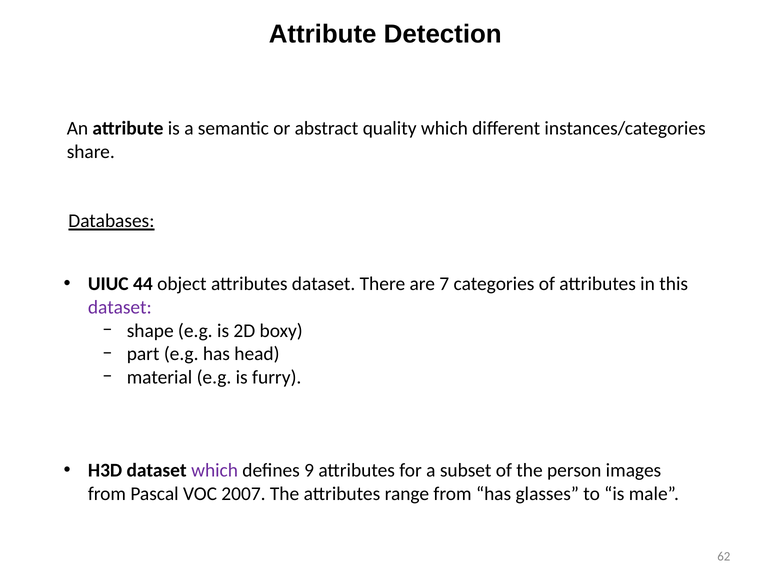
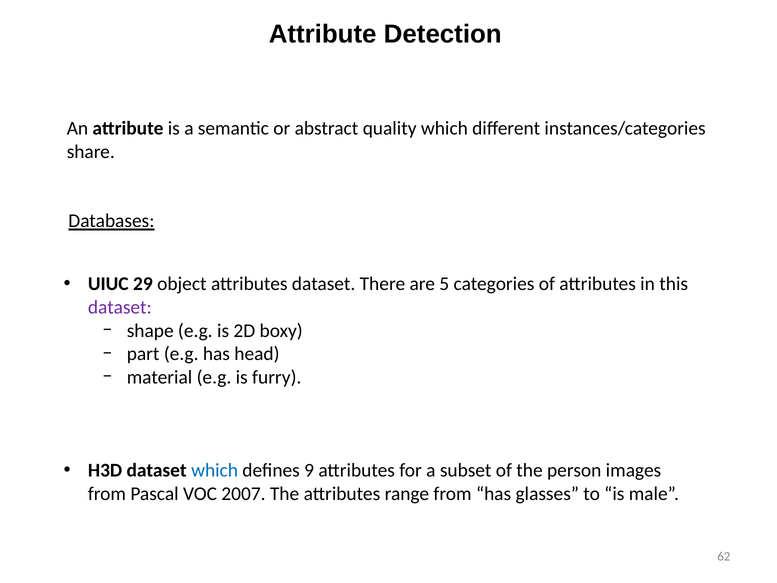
44: 44 -> 29
7: 7 -> 5
which at (215, 470) colour: purple -> blue
